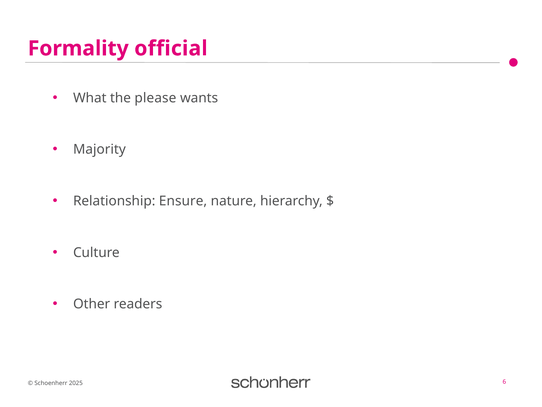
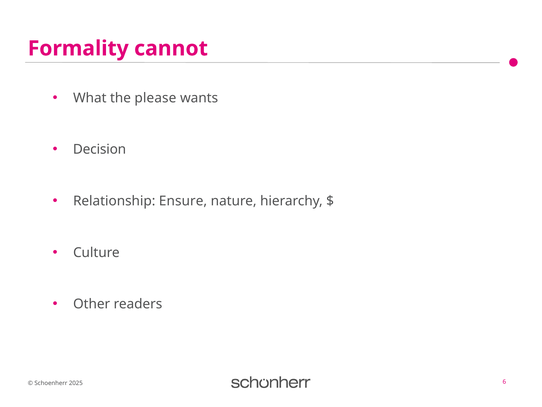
official: official -> cannot
Majority: Majority -> Decision
